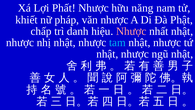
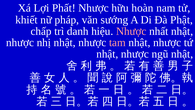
năng: năng -> hoàn
văn nhược: nhược -> sướng
tam colour: light blue -> pink
